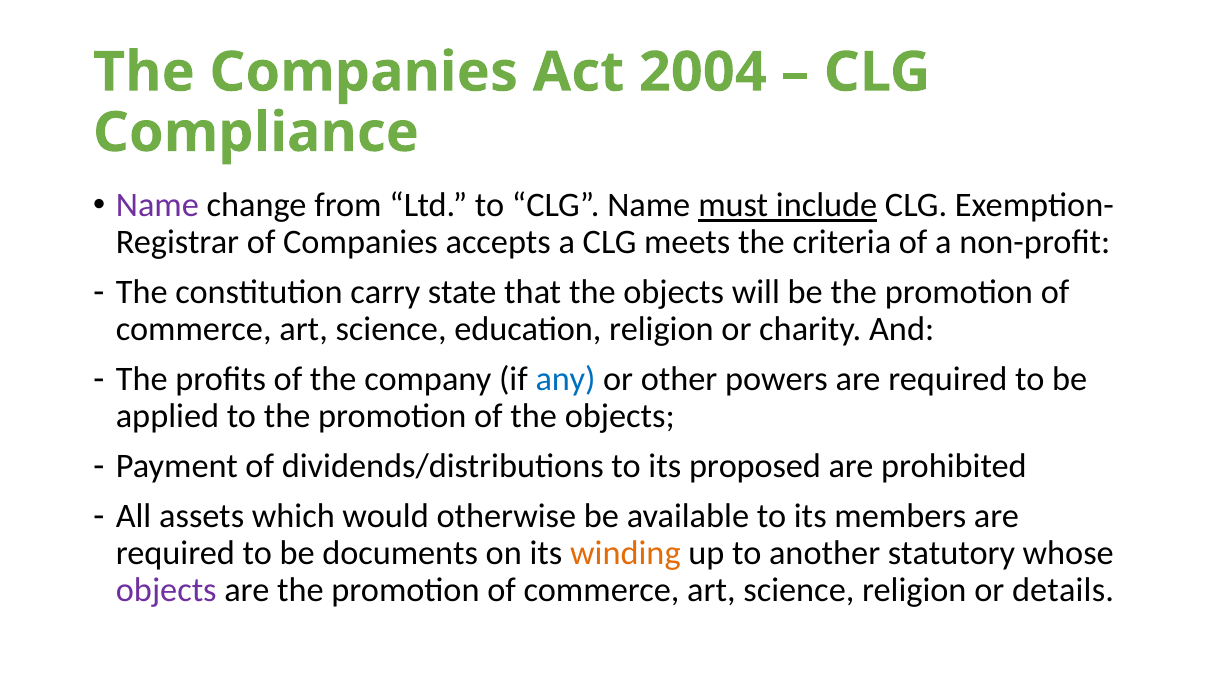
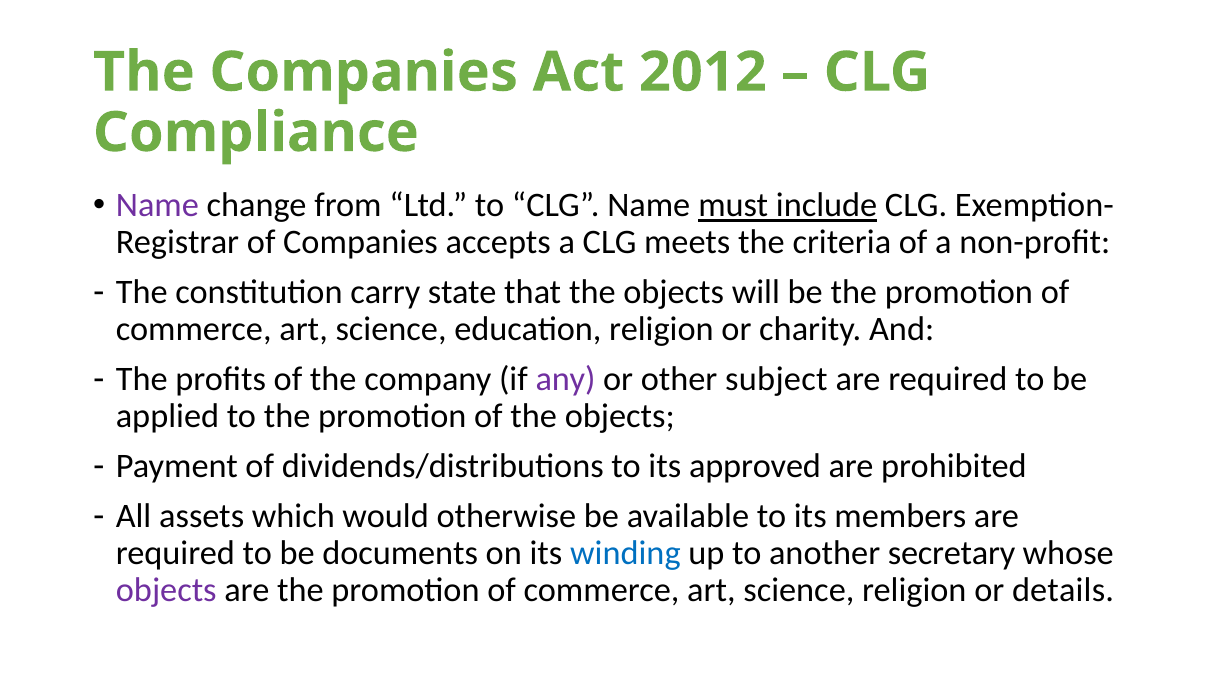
2004: 2004 -> 2012
any colour: blue -> purple
powers: powers -> subject
proposed: proposed -> approved
winding colour: orange -> blue
statutory: statutory -> secretary
